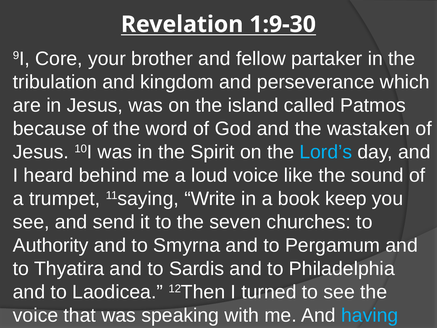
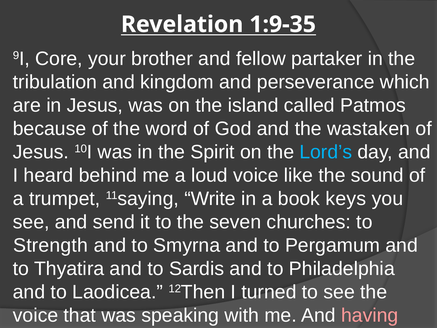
1:9-30: 1:9-30 -> 1:9-35
keep: keep -> keys
Authority: Authority -> Strength
having colour: light blue -> pink
